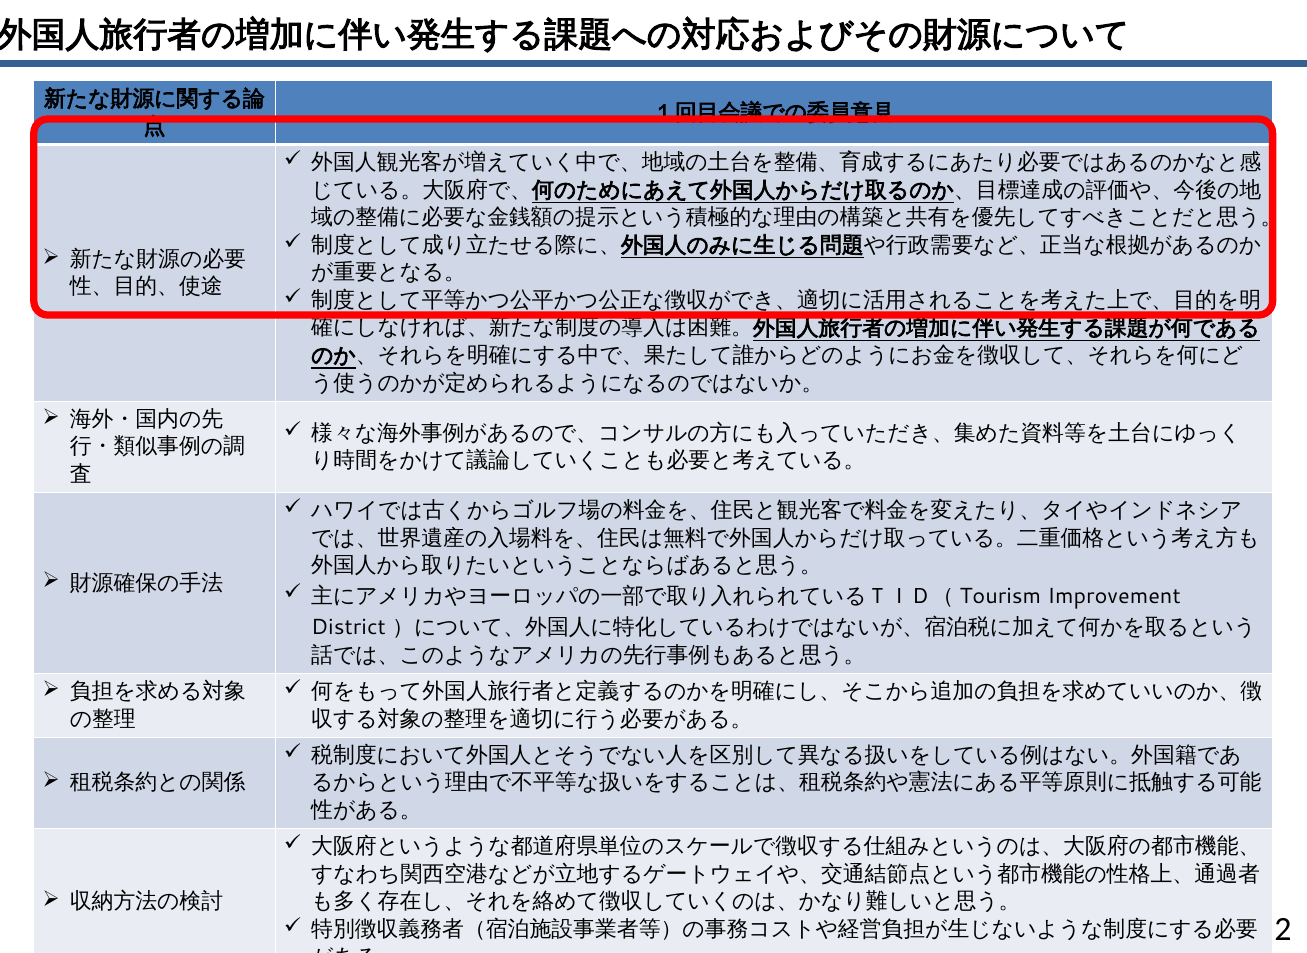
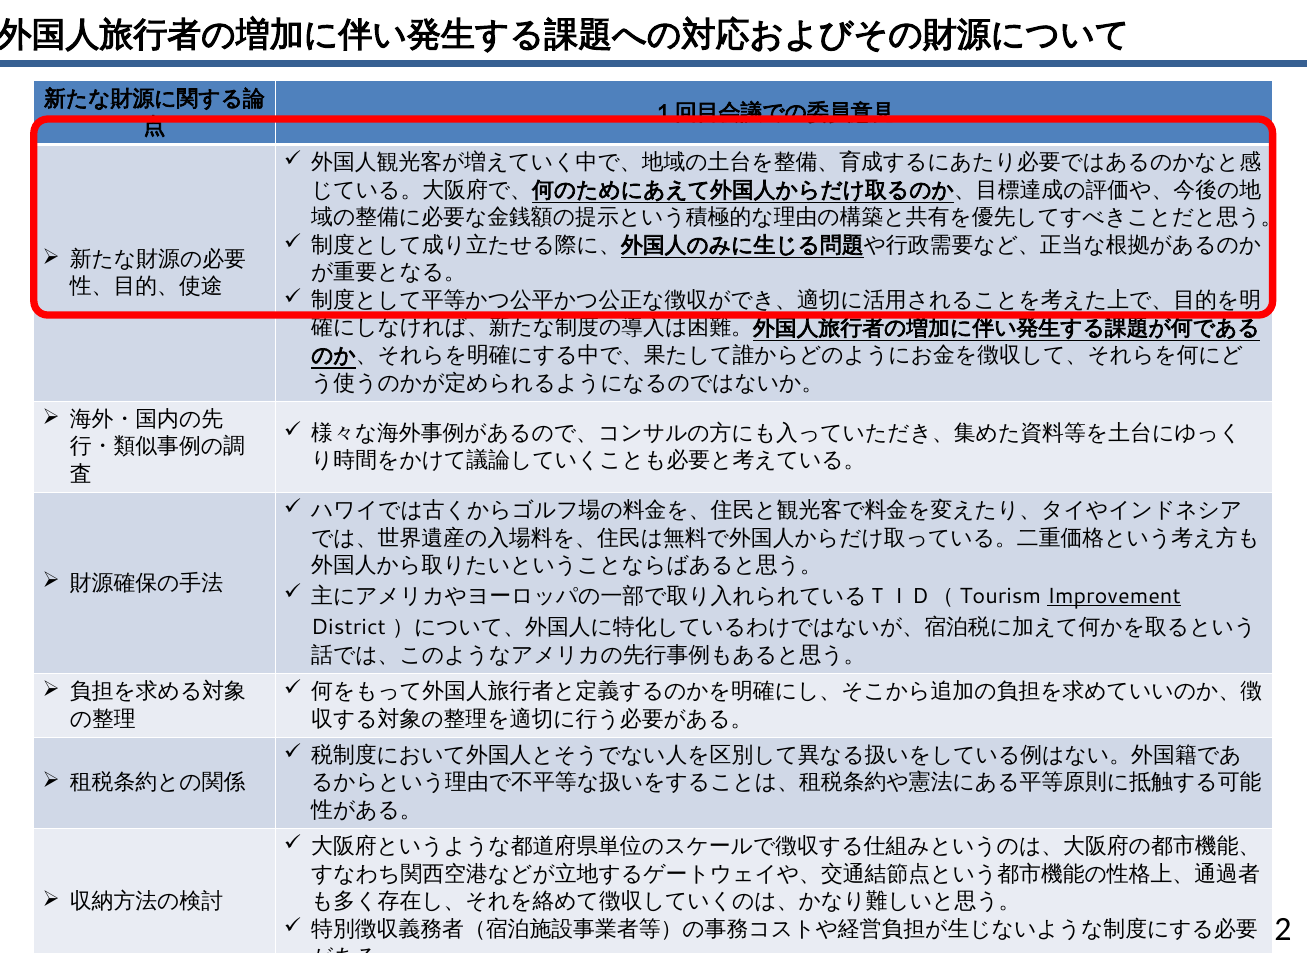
Improvement underline: none -> present
